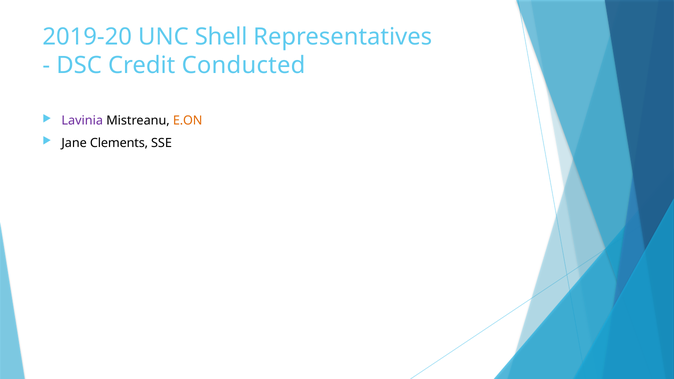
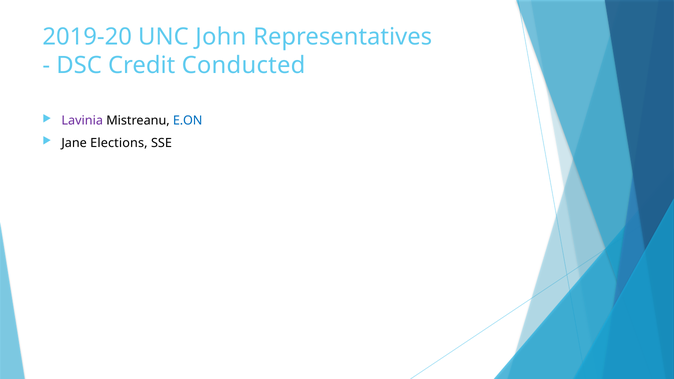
Shell: Shell -> John
E.ON colour: orange -> blue
Clements: Clements -> Elections
